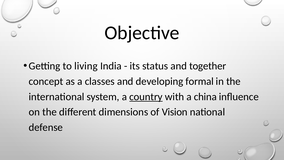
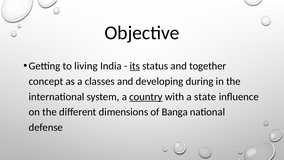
its underline: none -> present
formal: formal -> during
china: china -> state
Vision: Vision -> Banga
